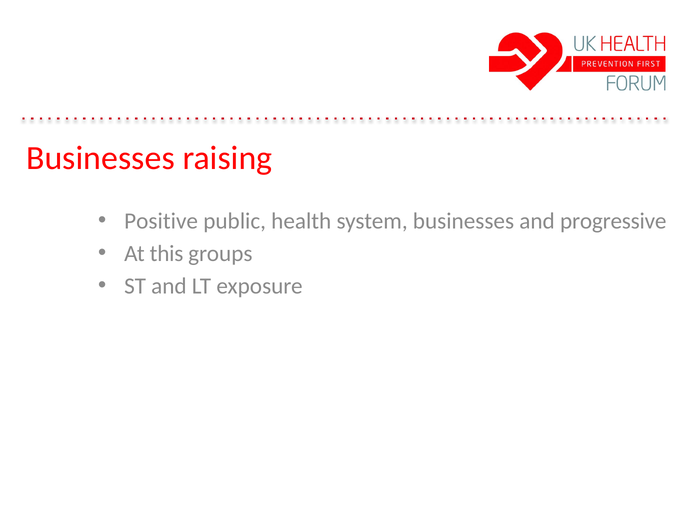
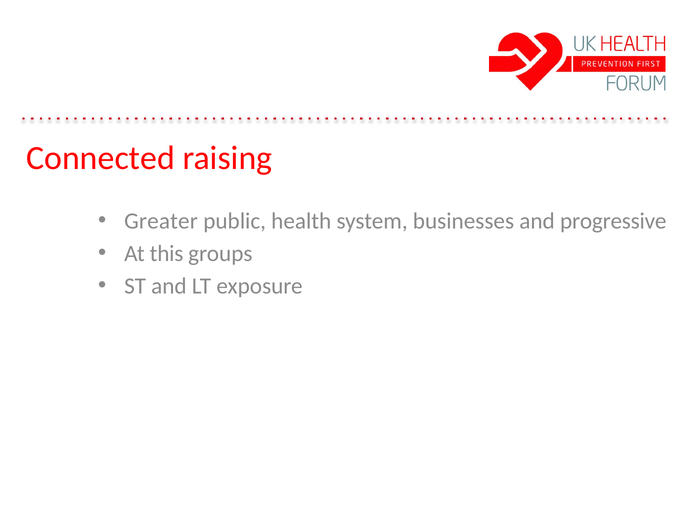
Businesses at (100, 158): Businesses -> Connected
Positive: Positive -> Greater
